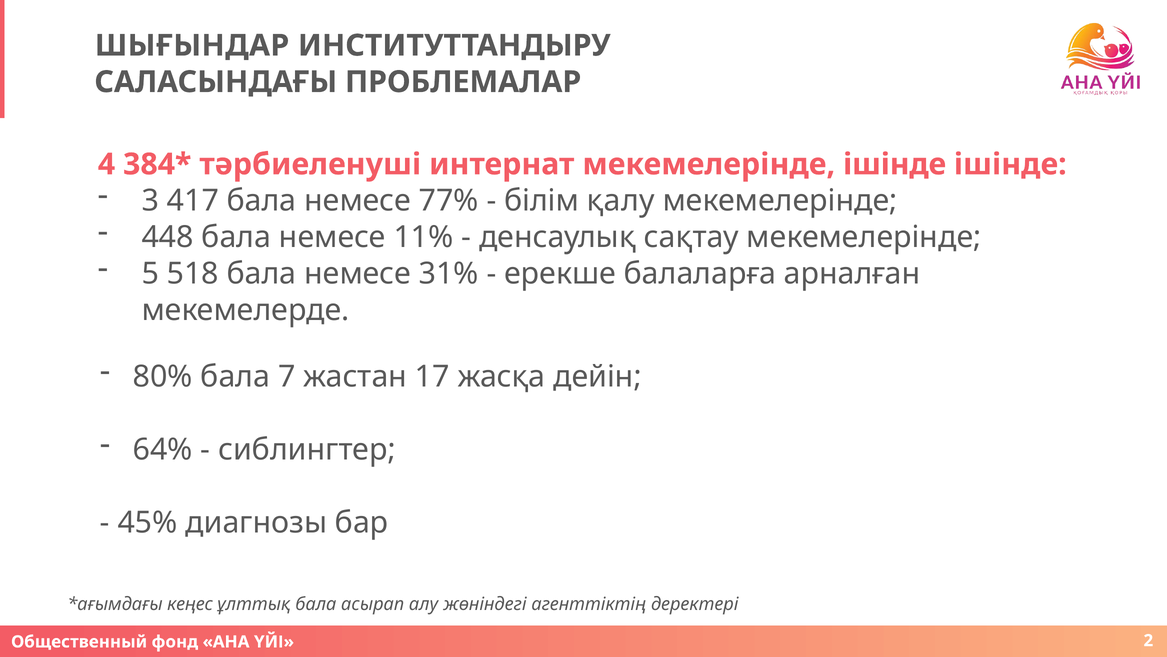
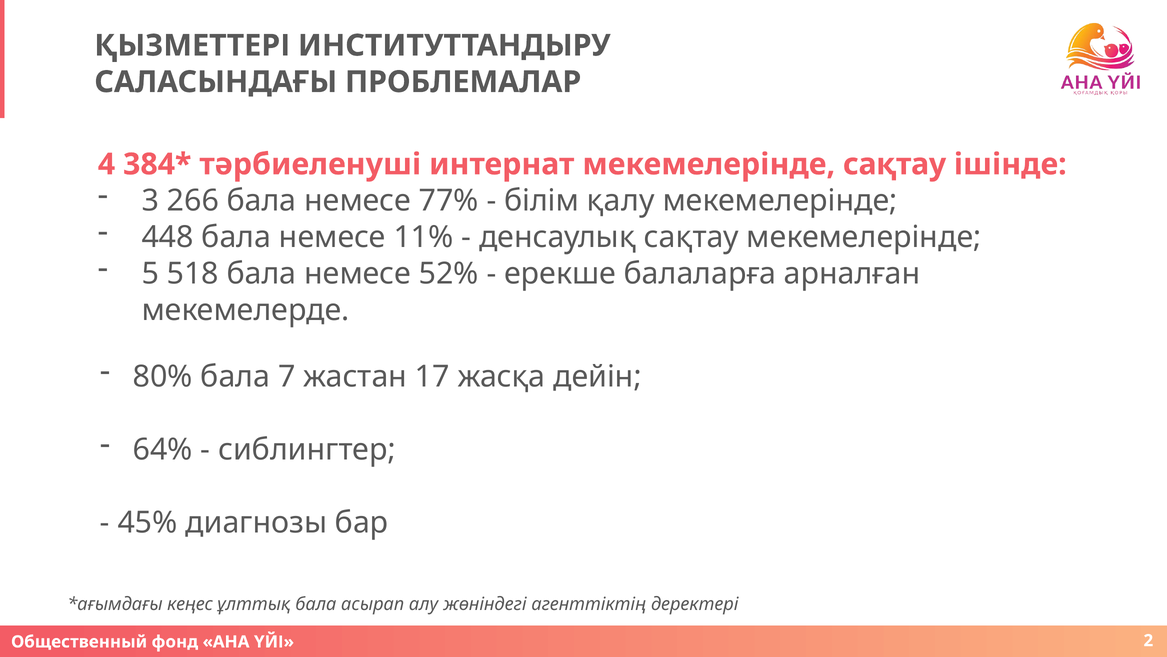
ШЫҒЫНДАР: ШЫҒЫНДАР -> ҚЫЗМЕТТЕРІ
мекемелерінде ішінде: ішінде -> сақтау
417: 417 -> 266
31%: 31% -> 52%
